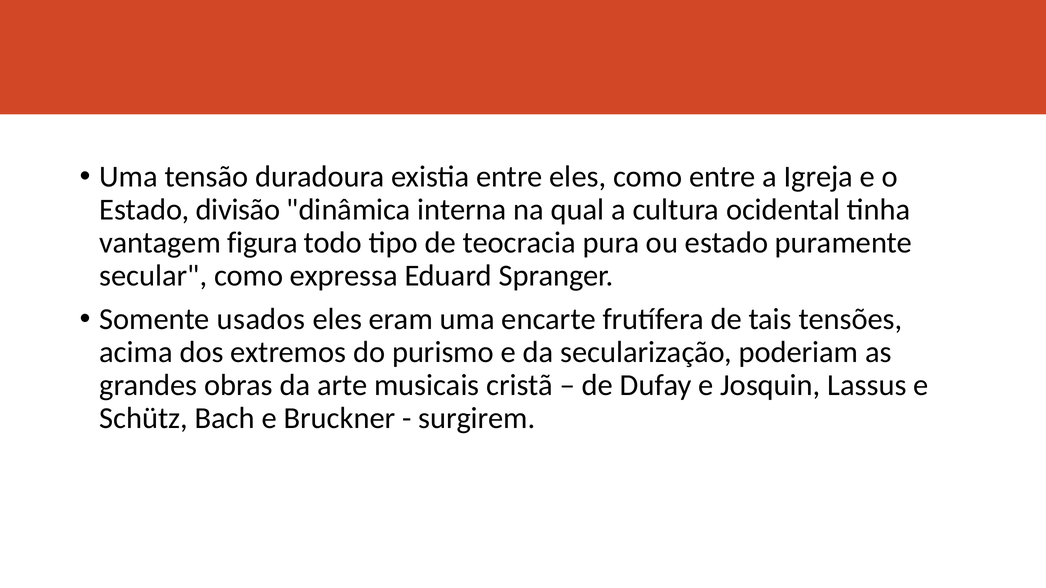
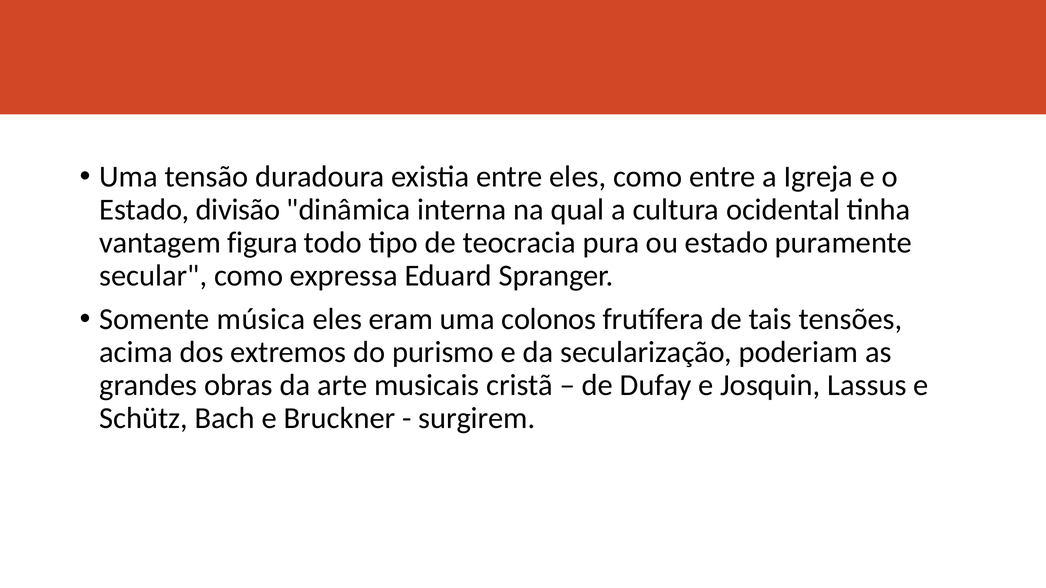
usados: usados -> música
encarte: encarte -> colonos
